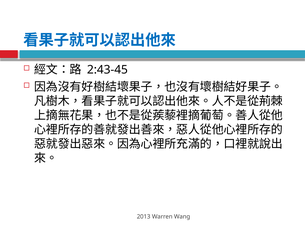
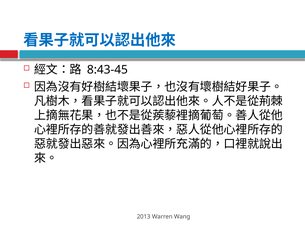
2:43-45: 2:43-45 -> 8:43-45
